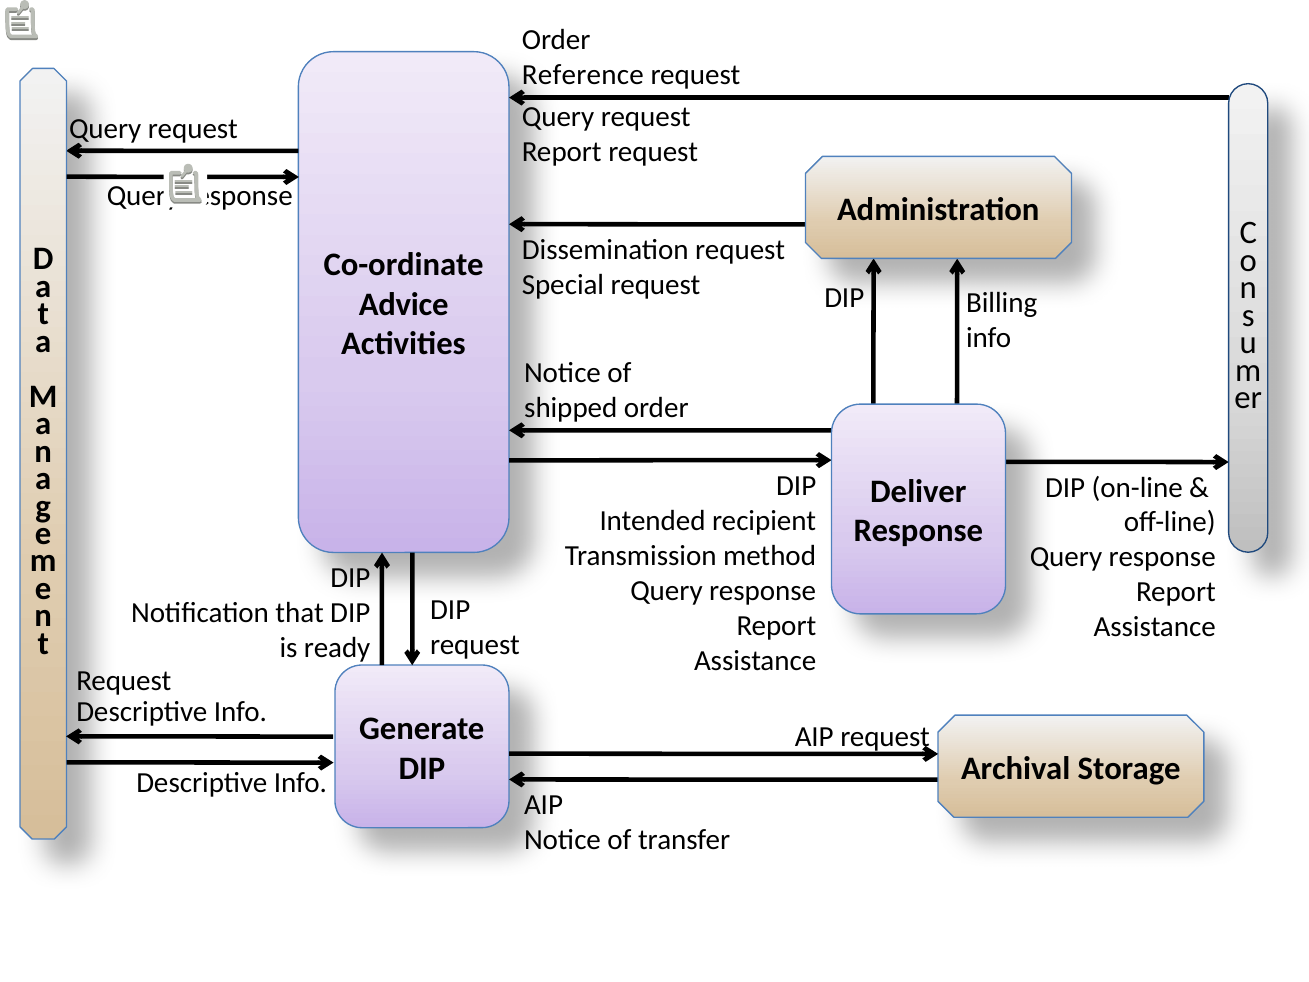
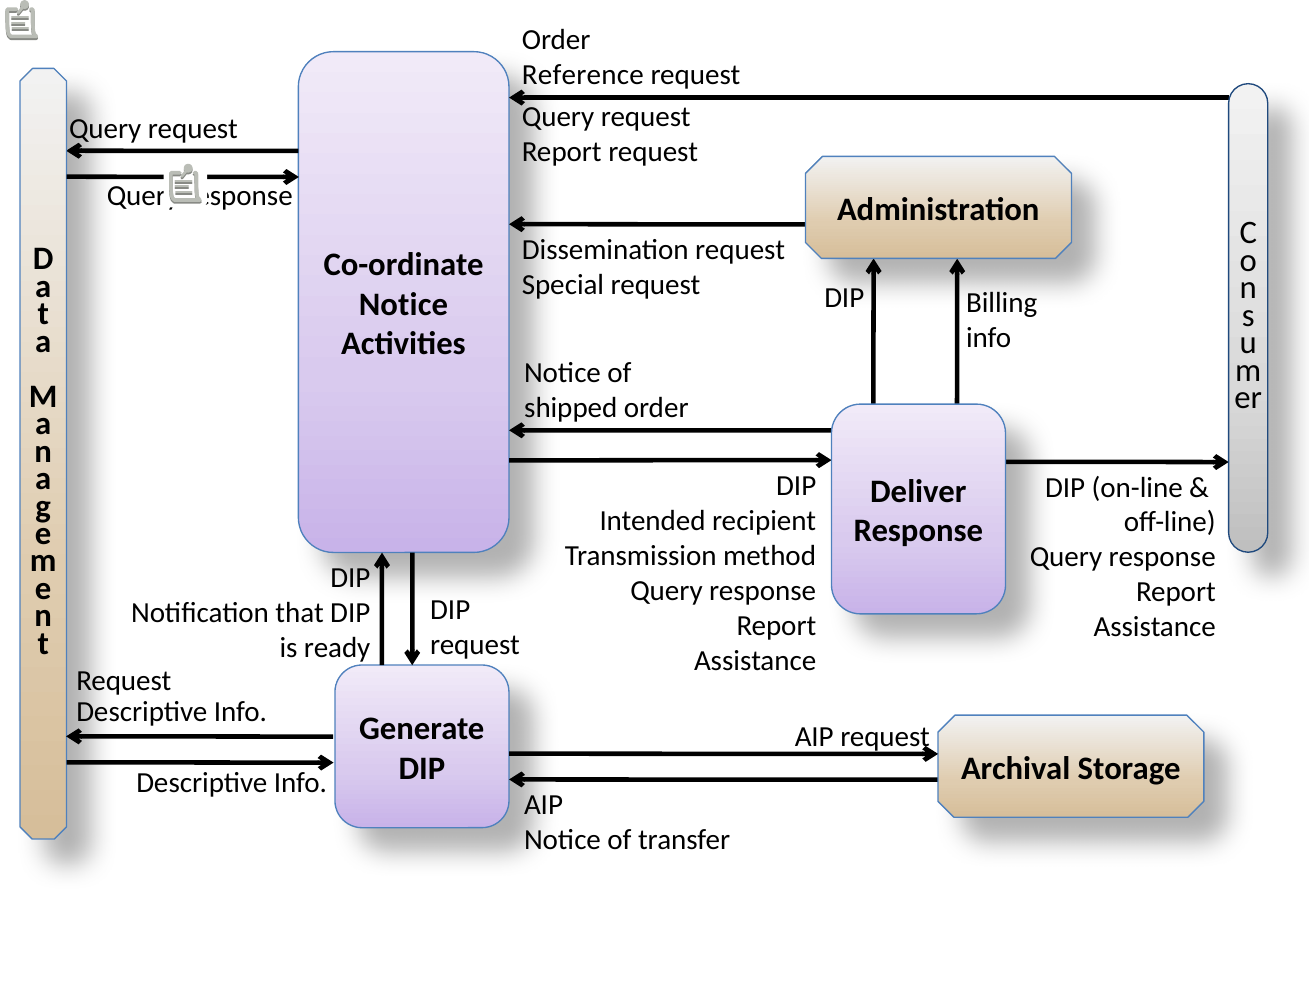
Advice at (404, 304): Advice -> Notice
